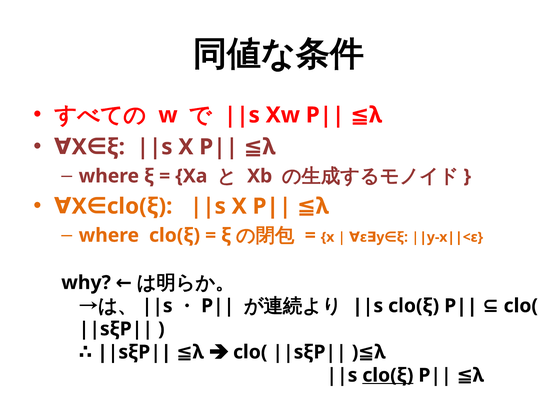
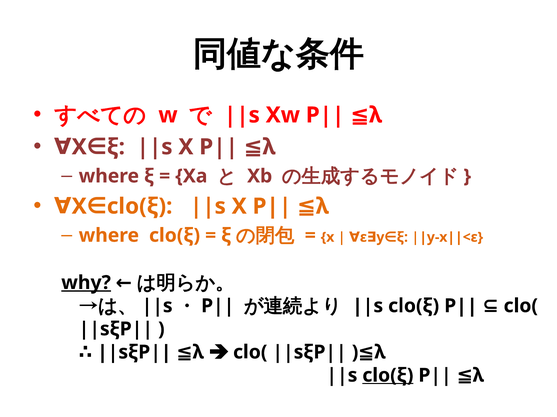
why underline: none -> present
